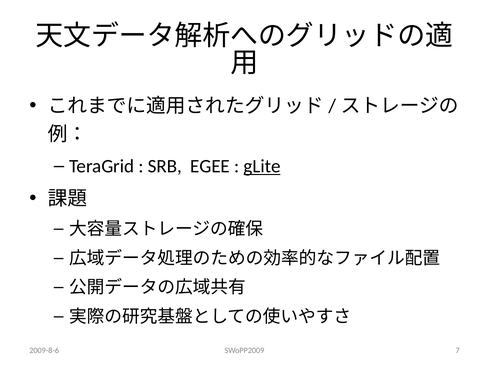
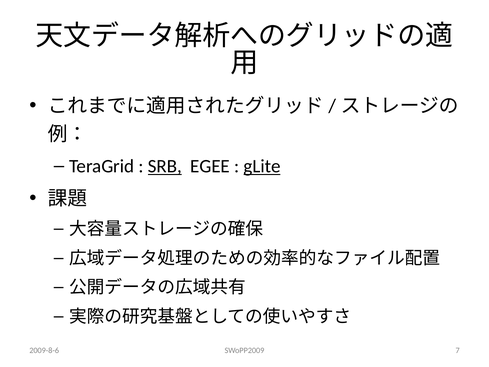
SRB underline: none -> present
